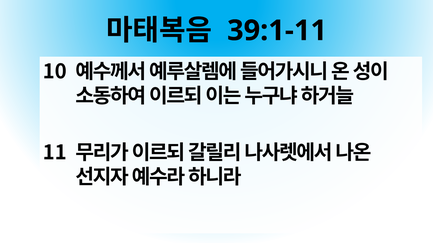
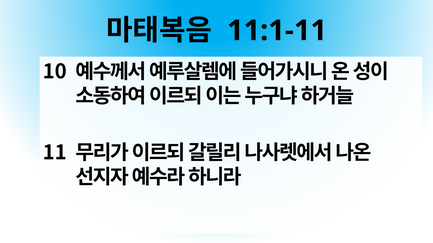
39:1-11: 39:1-11 -> 11:1-11
